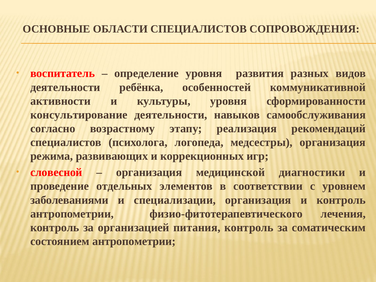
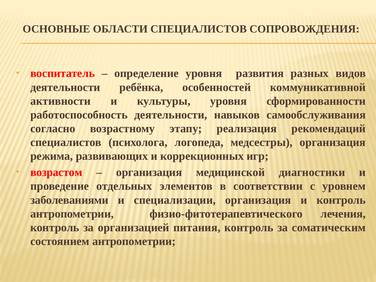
консультирование: консультирование -> работоспособность
словесной: словесной -> возрастом
